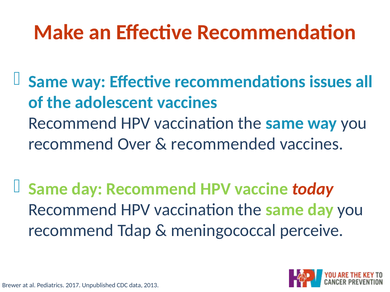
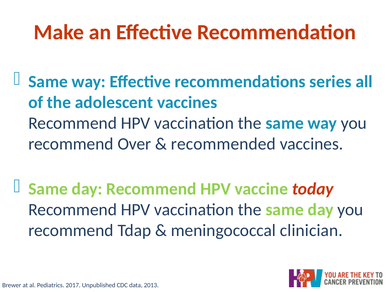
issues: issues -> series
perceive: perceive -> clinician
